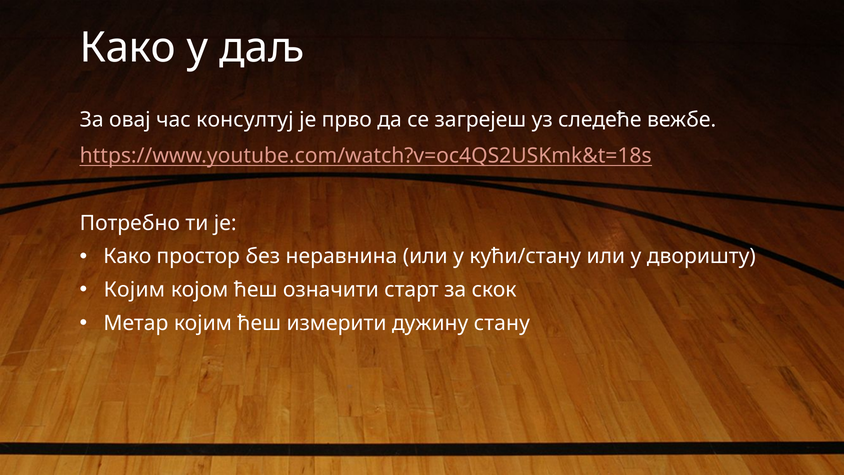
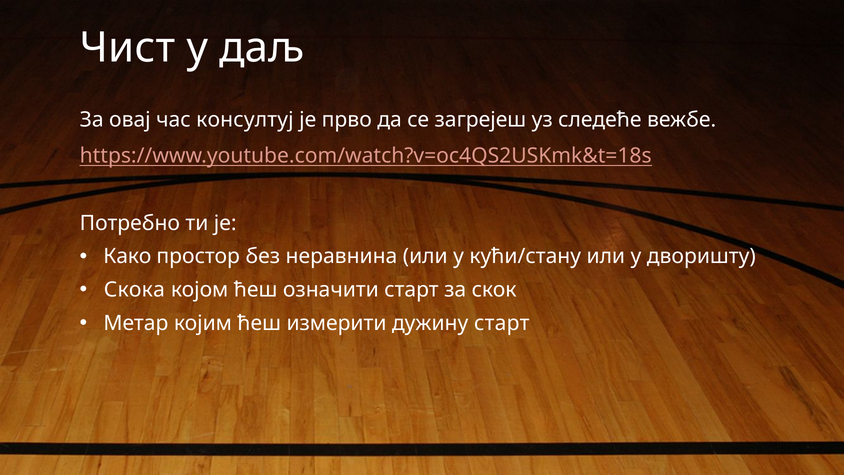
Како at (128, 48): Како -> Чист
Којим at (134, 290): Којим -> Скока
дужину стану: стану -> старт
